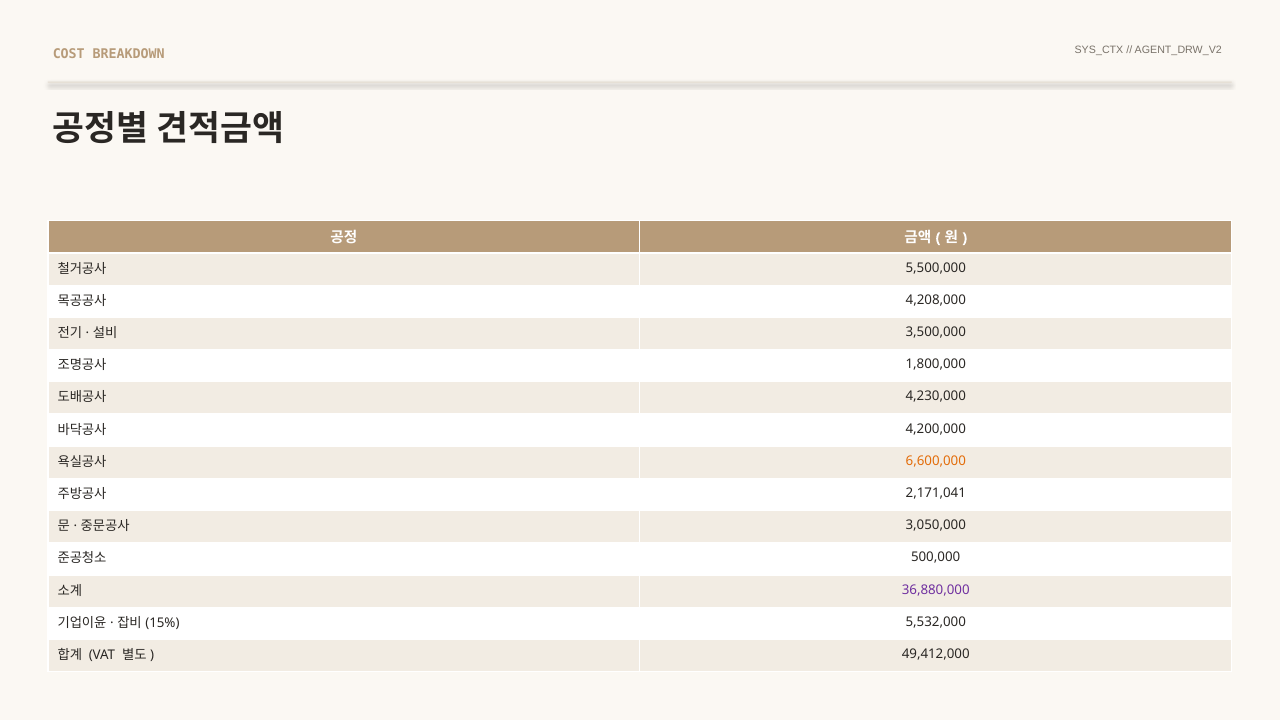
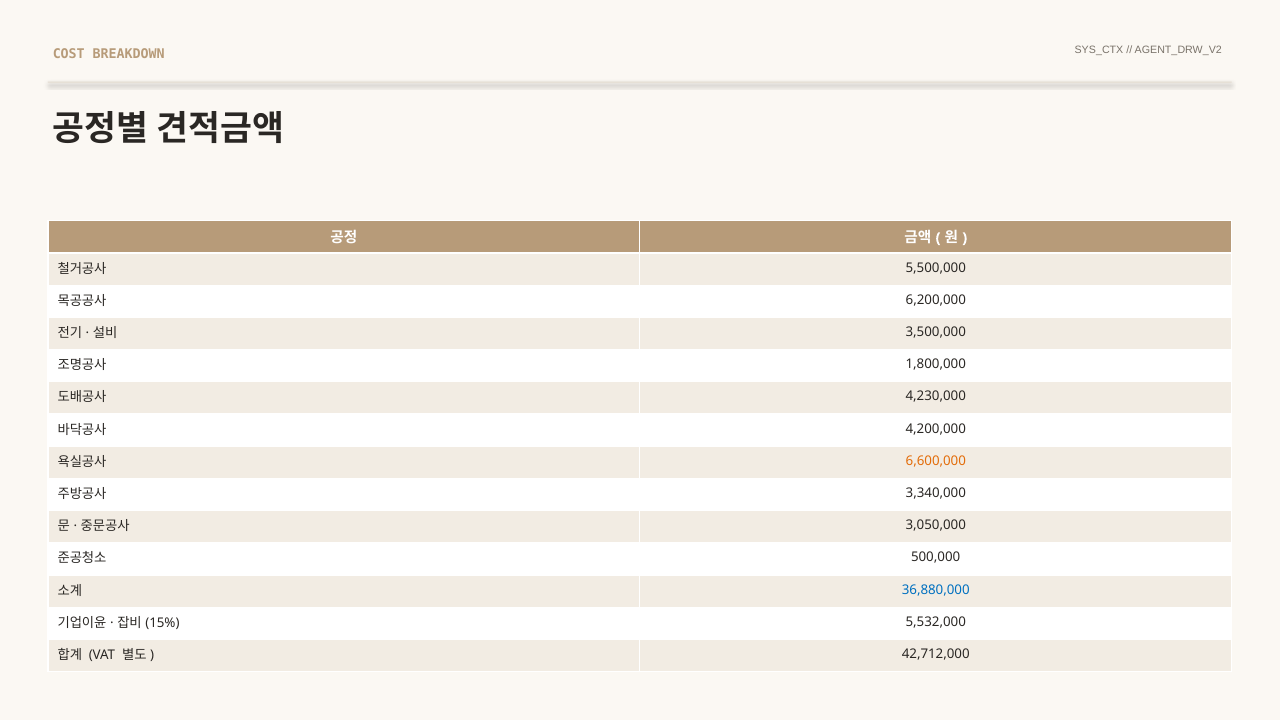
4,208,000: 4,208,000 -> 6,200,000
2,171,041: 2,171,041 -> 3,340,000
36,880,000 colour: purple -> blue
49,412,000: 49,412,000 -> 42,712,000
